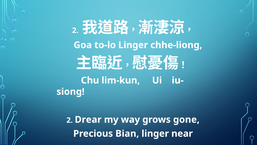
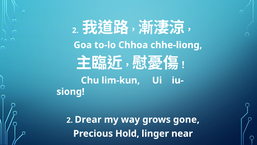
to-lo Linger: Linger -> Chhoa
Bian: Bian -> Hold
